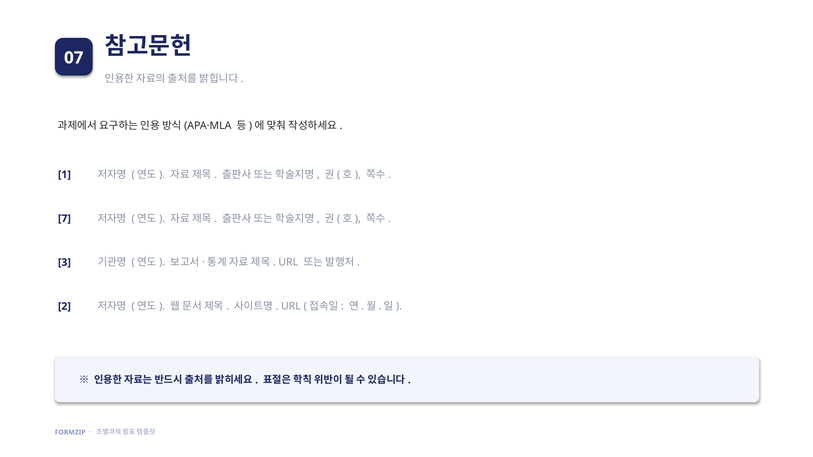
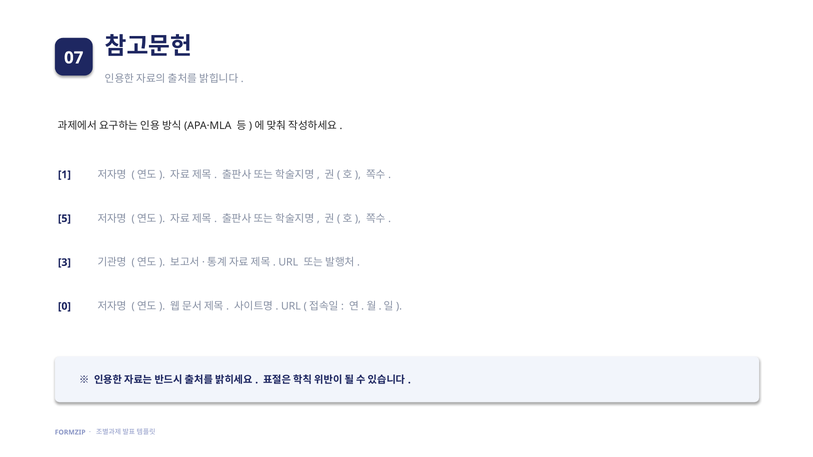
7: 7 -> 5
2: 2 -> 0
